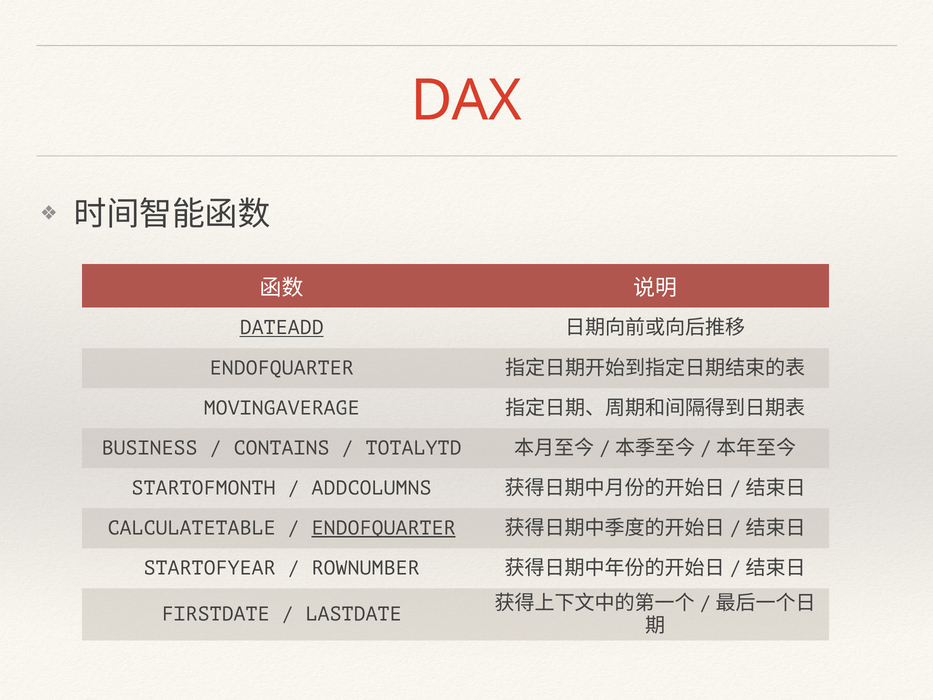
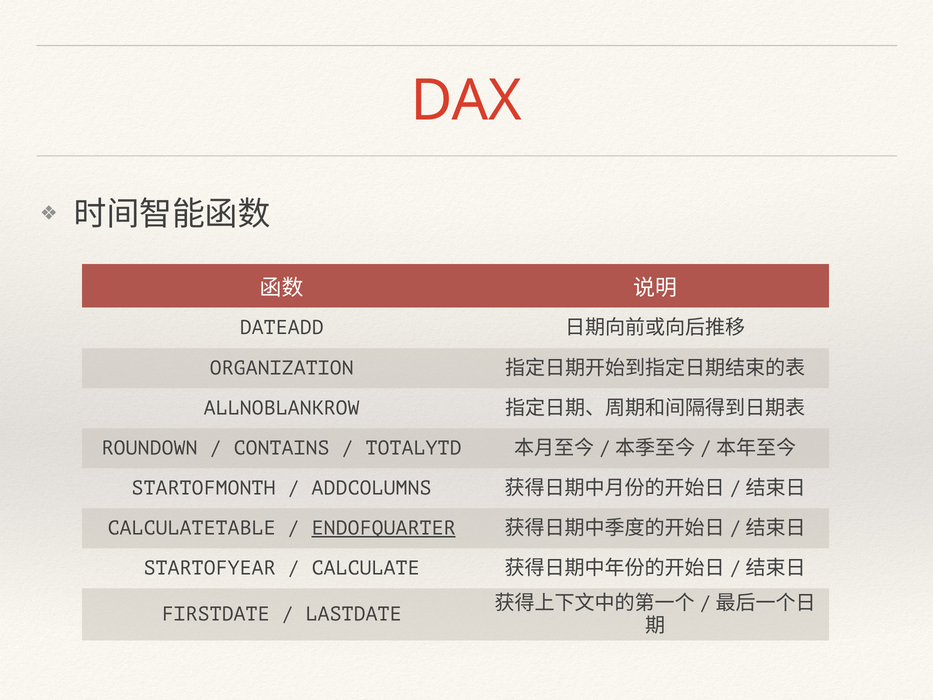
DATEADD underline: present -> none
ENDOFQUARTER at (282, 368): ENDOFQUARTER -> ORGANIZATION
MOVINGAVERAGE: MOVINGAVERAGE -> ALLNOBLANKROW
BUSINESS: BUSINESS -> ROUNDOWN
ROWNUMBER: ROWNUMBER -> CALCULATE
